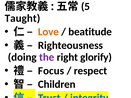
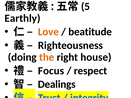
Taught: Taught -> Earthly
the colour: purple -> orange
glorify: glorify -> house
Children: Children -> Dealings
